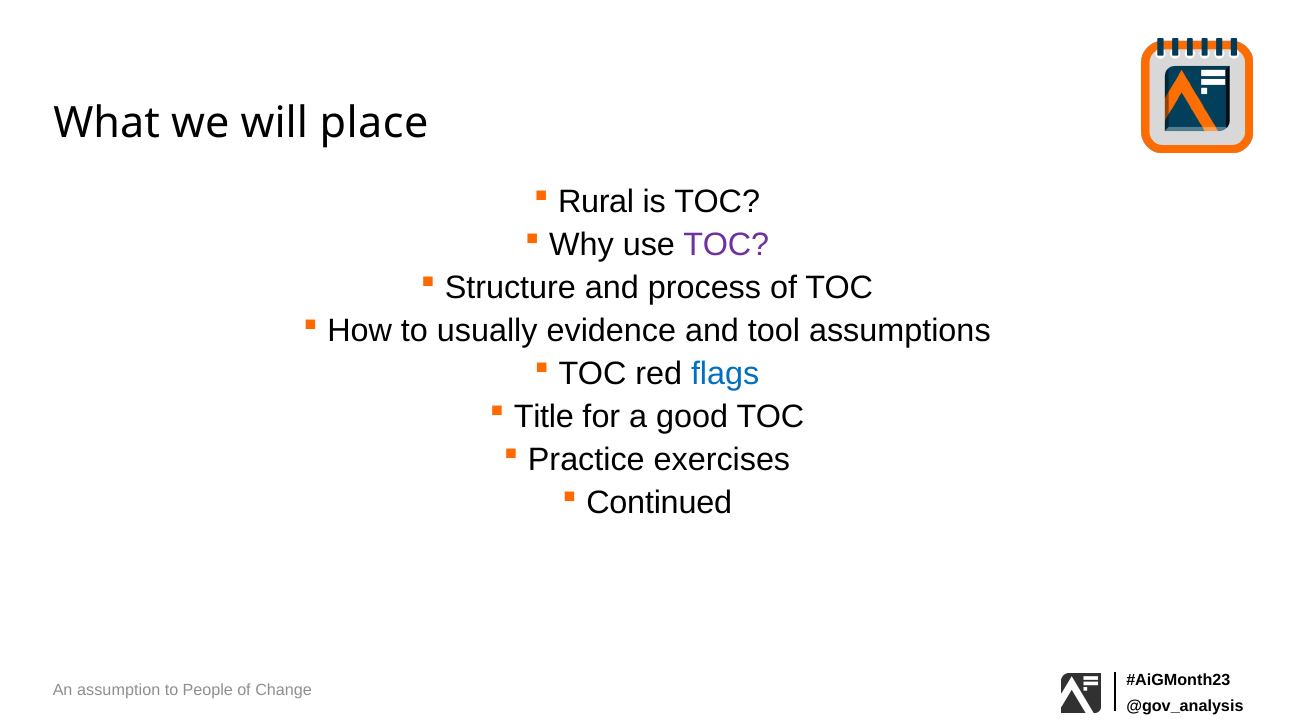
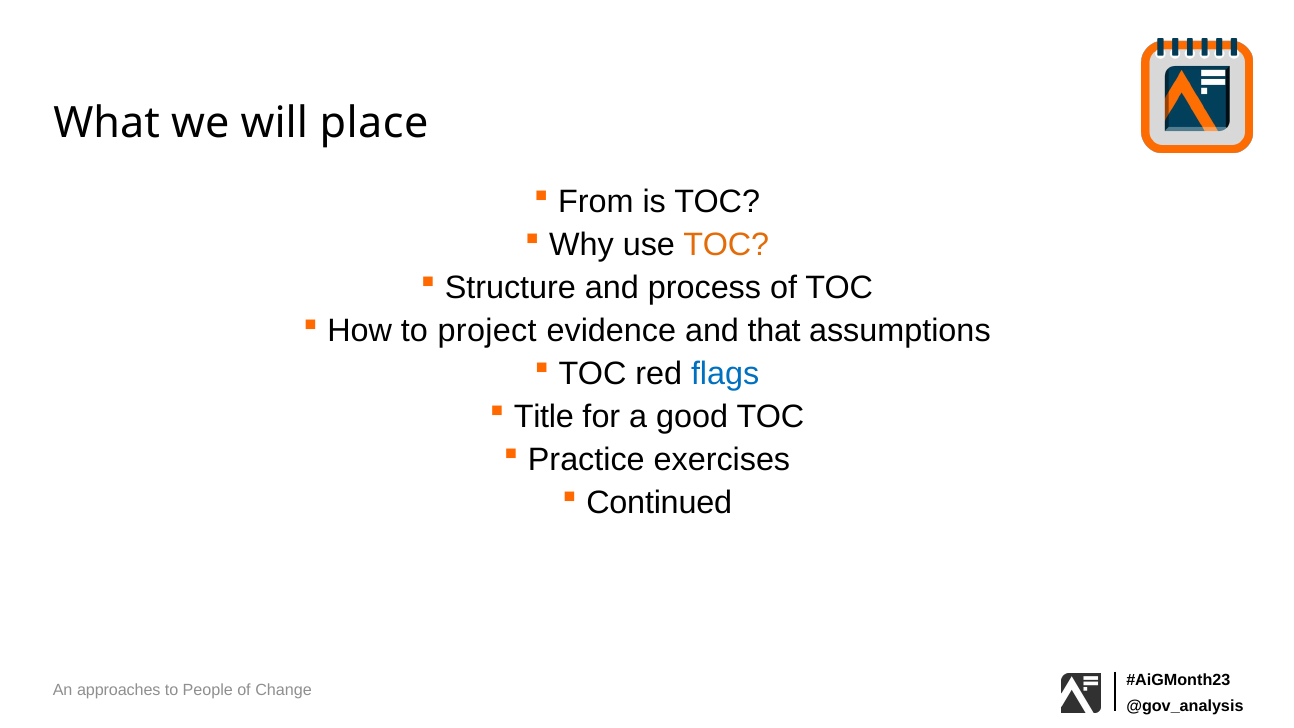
Rural: Rural -> From
TOC at (726, 245) colour: purple -> orange
usually: usually -> project
tool: tool -> that
assumption: assumption -> approaches
